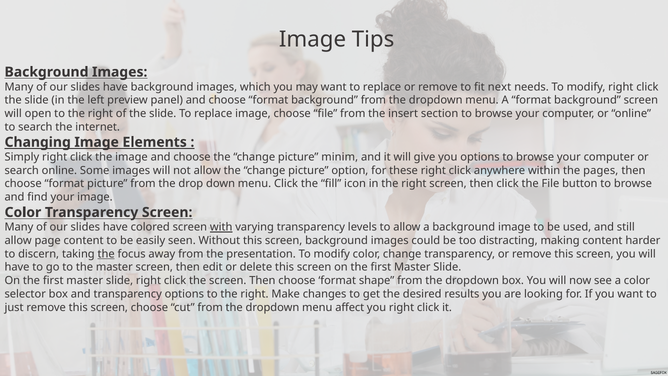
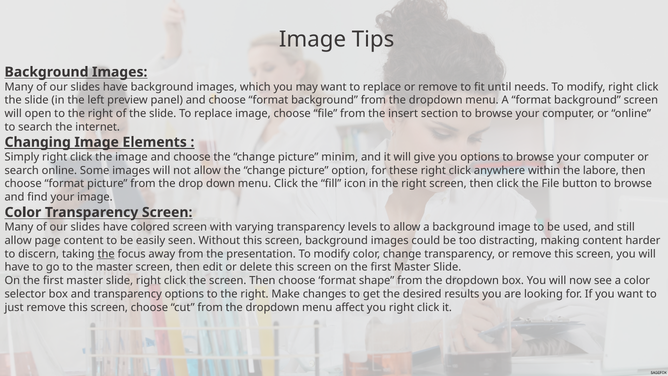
next: next -> until
pages: pages -> labore
with underline: present -> none
